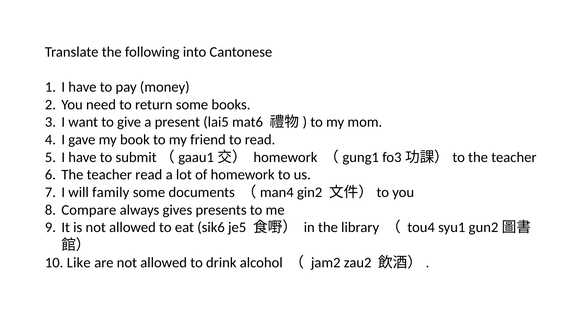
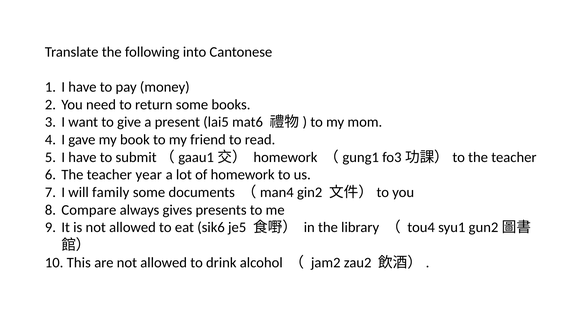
teacher read: read -> year
Like: Like -> This
